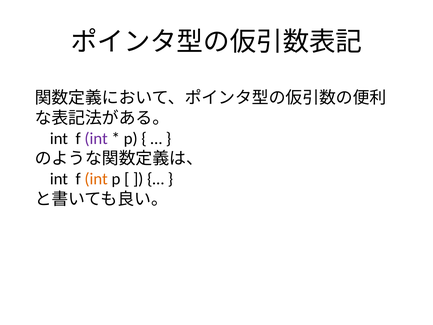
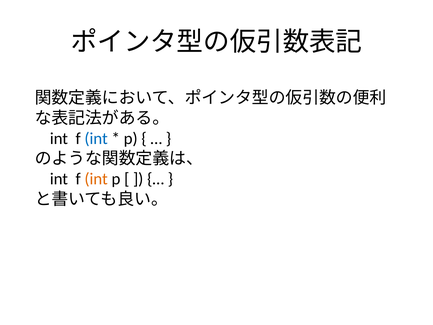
int at (96, 138) colour: purple -> blue
